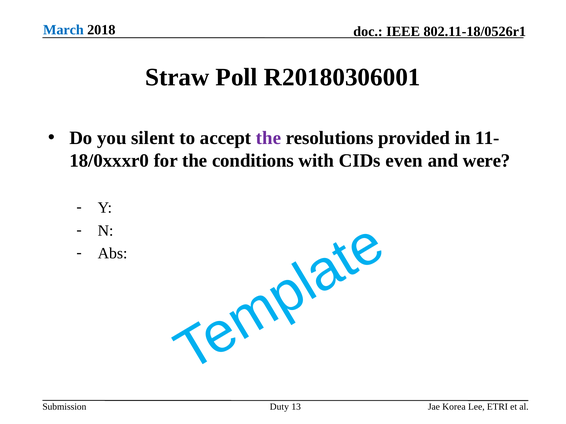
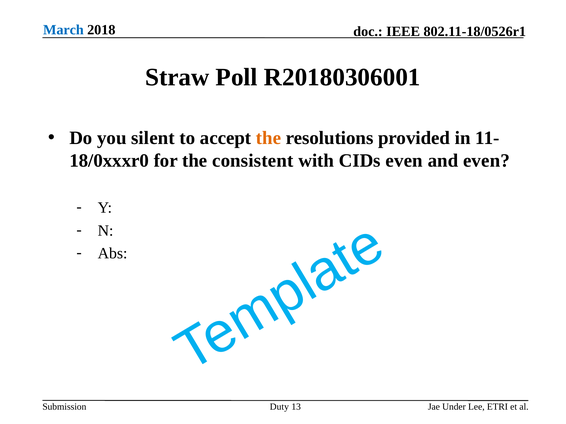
the at (269, 138) colour: purple -> orange
conditions: conditions -> consistent
and were: were -> even
Korea: Korea -> Under
